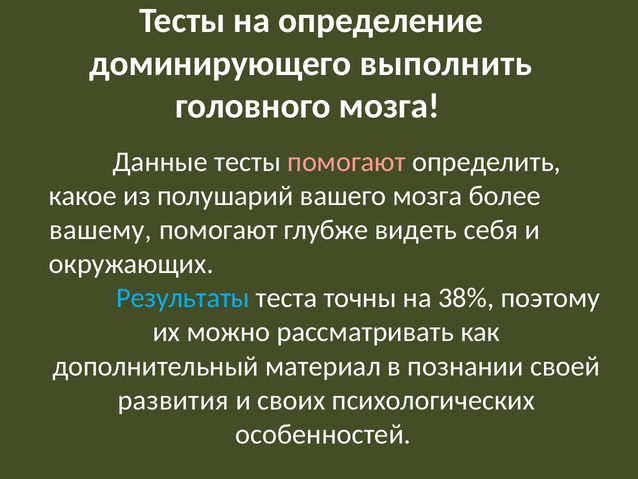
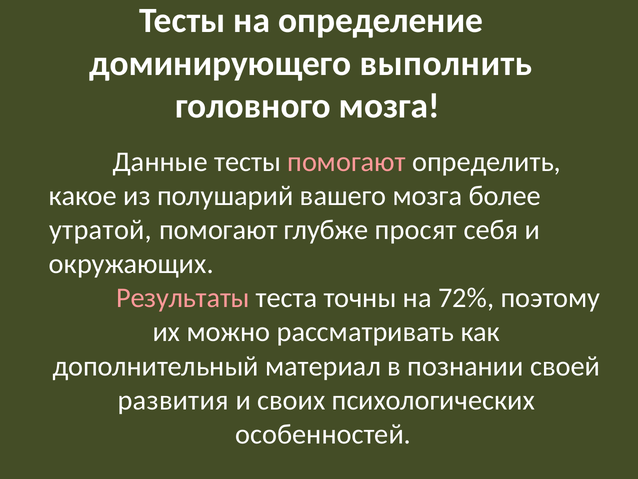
вашему: вашему -> утратой
видеть: видеть -> просят
Результаты colour: light blue -> pink
38%: 38% -> 72%
